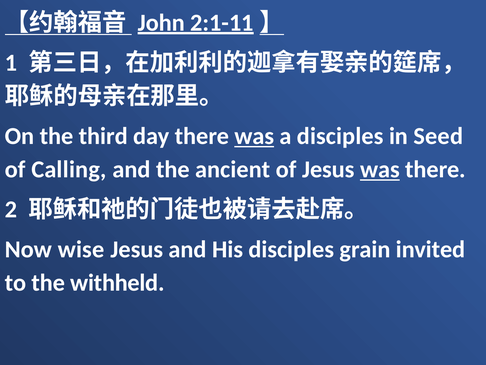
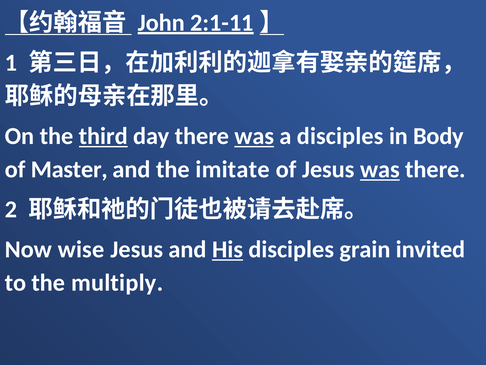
third underline: none -> present
Seed: Seed -> Body
Calling: Calling -> Master
ancient: ancient -> imitate
His underline: none -> present
withheld: withheld -> multiply
